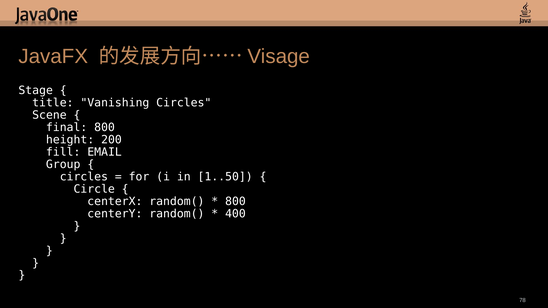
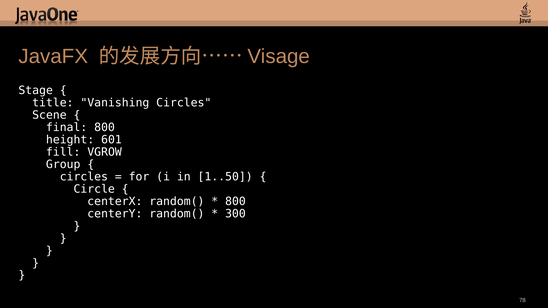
200: 200 -> 601
EMAIL: EMAIL -> VGROW
400: 400 -> 300
